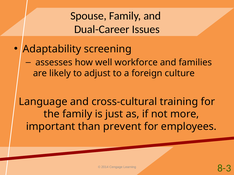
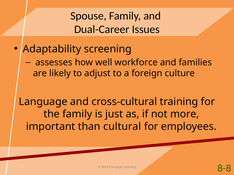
prevent: prevent -> cultural
8-3: 8-3 -> 8-8
